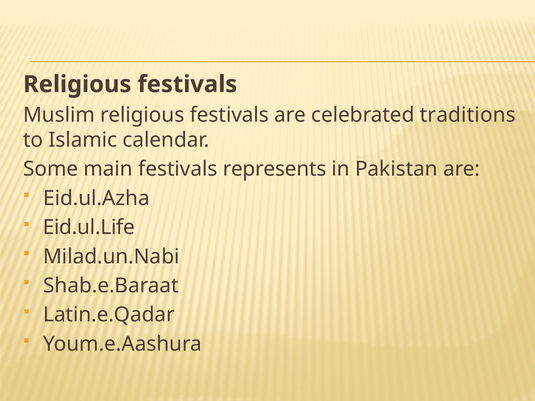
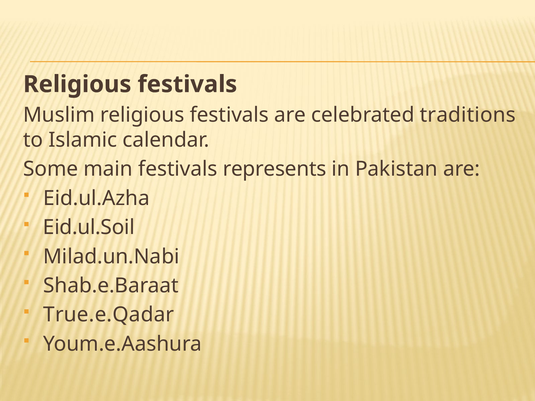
Eid.ul.Life: Eid.ul.Life -> Eid.ul.Soil
Latin.e.Qadar: Latin.e.Qadar -> True.e.Qadar
